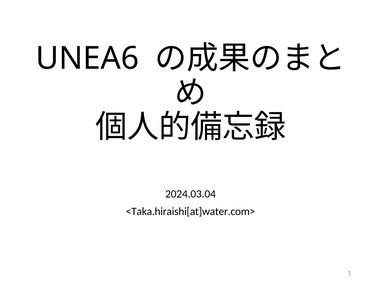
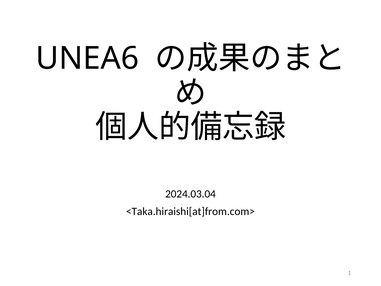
<Taka.hiraishi[at]water.com>: <Taka.hiraishi[at]water.com> -> <Taka.hiraishi[at]from.com>
